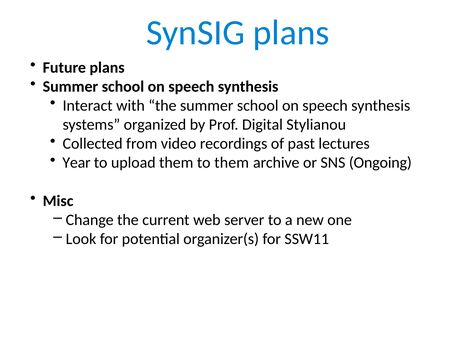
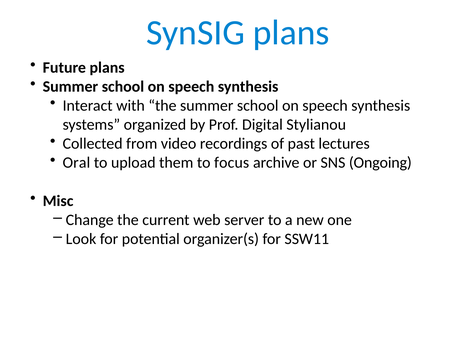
Year: Year -> Oral
to them: them -> focus
